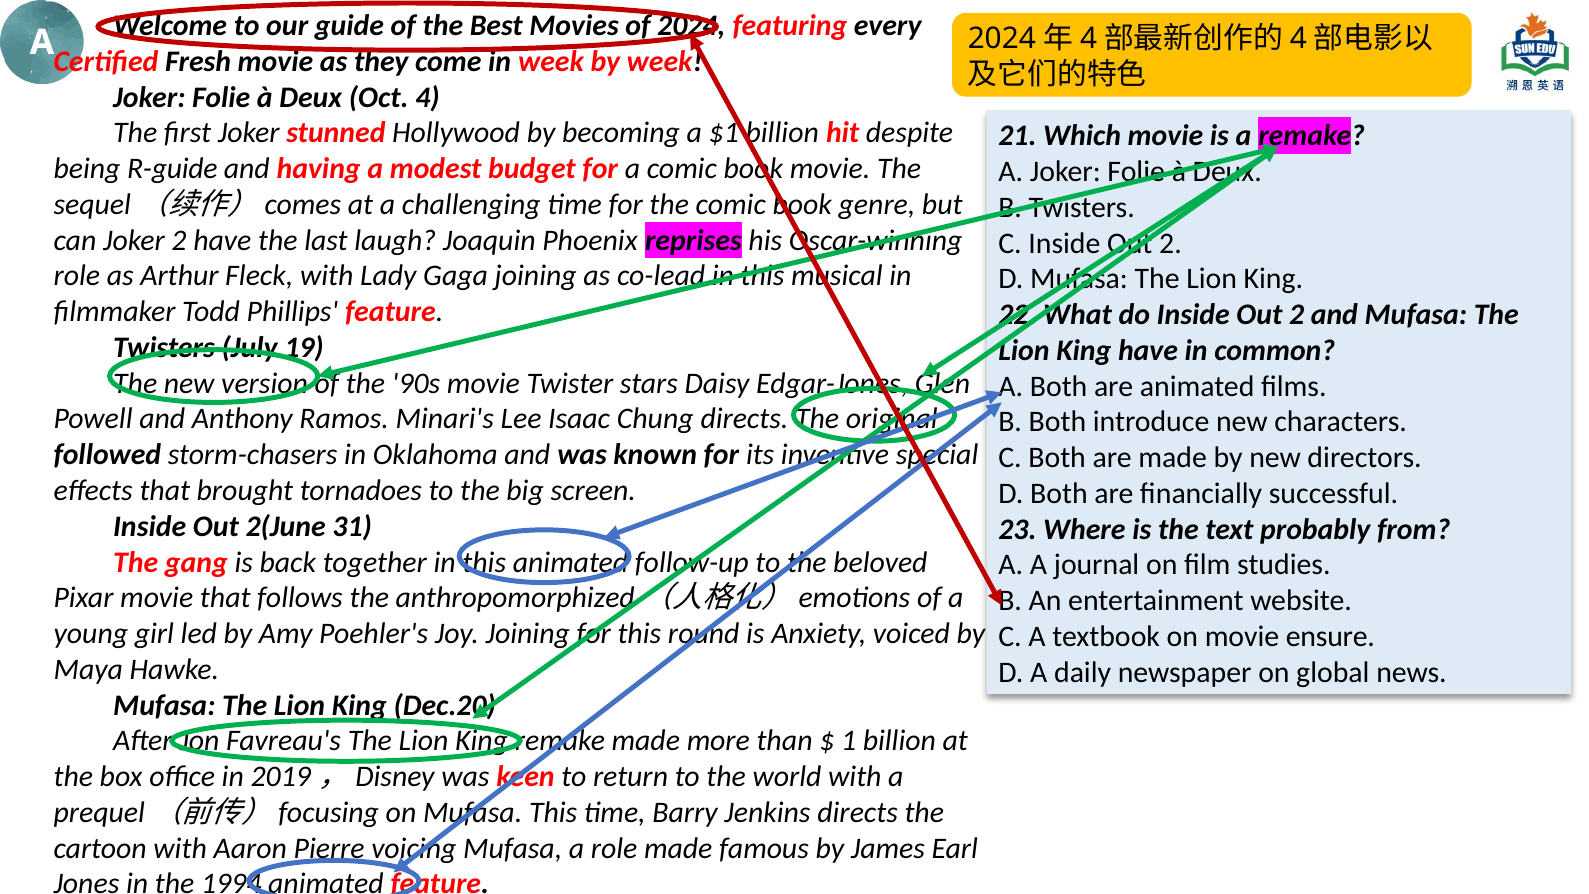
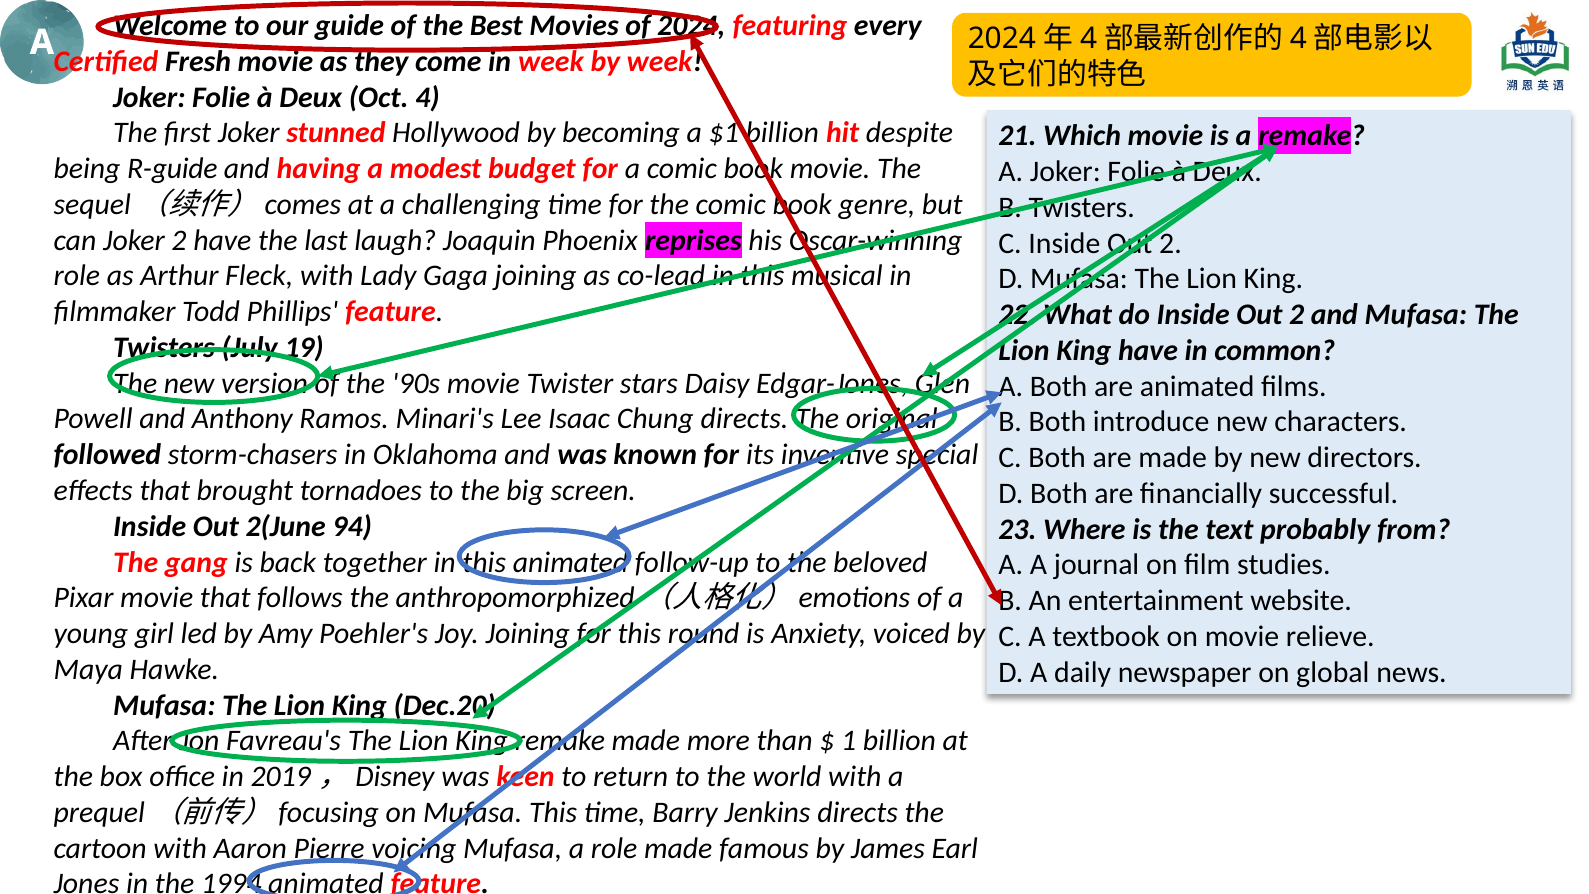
31: 31 -> 94
ensure: ensure -> relieve
